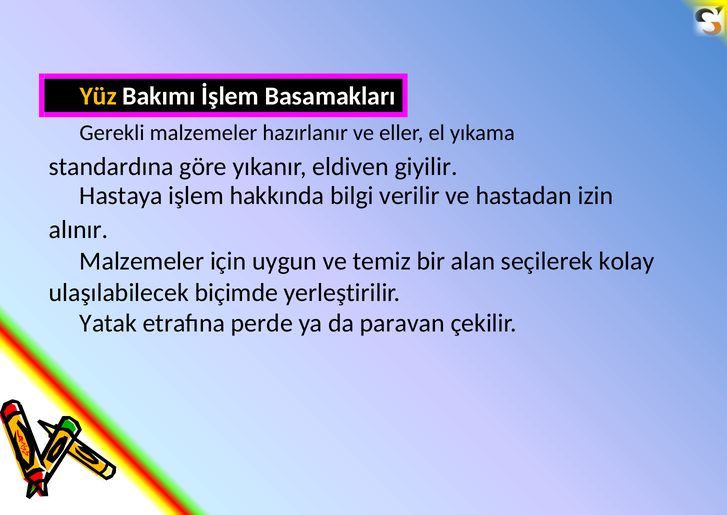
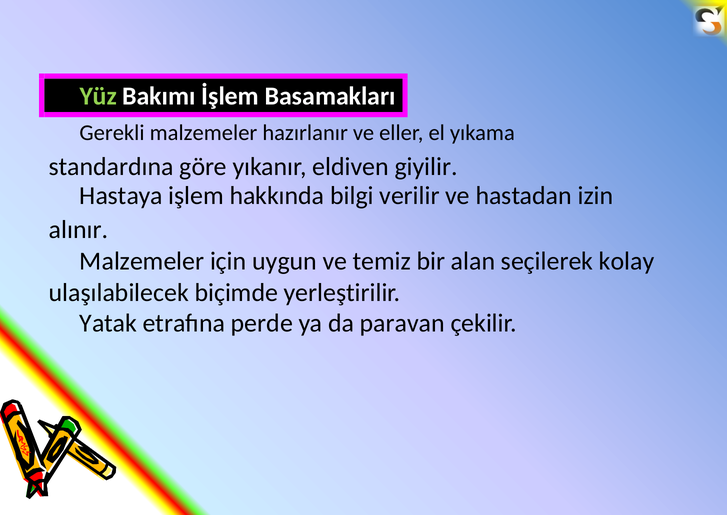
Yüz colour: yellow -> light green
